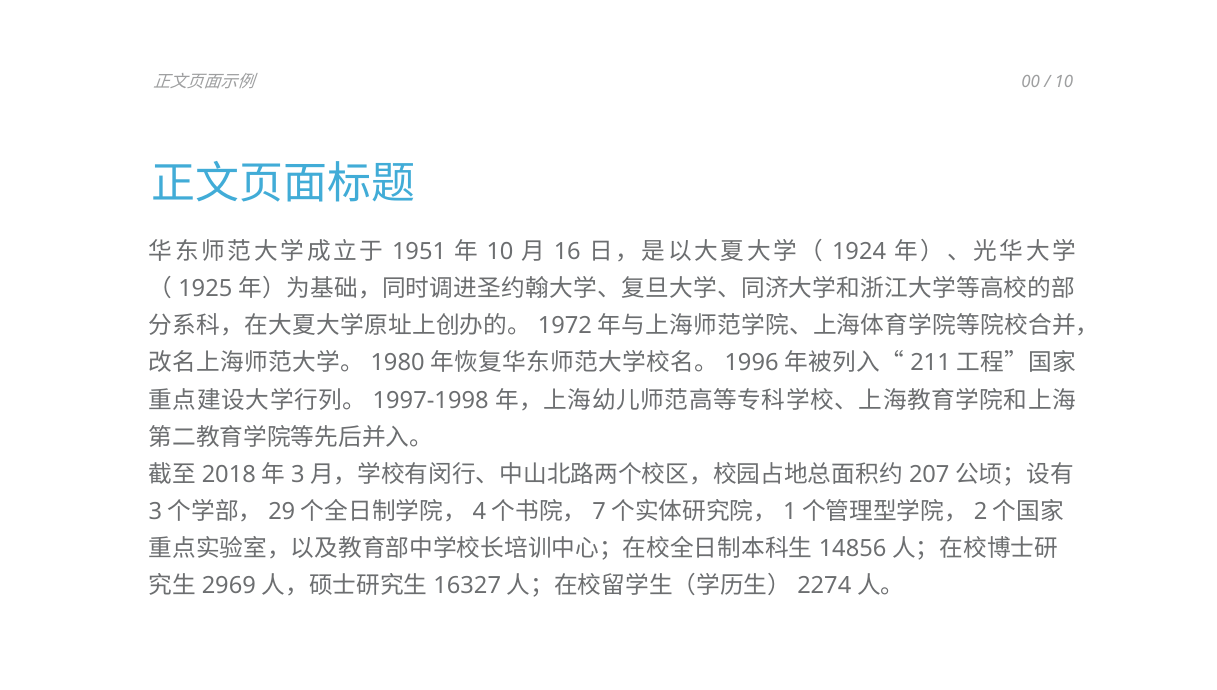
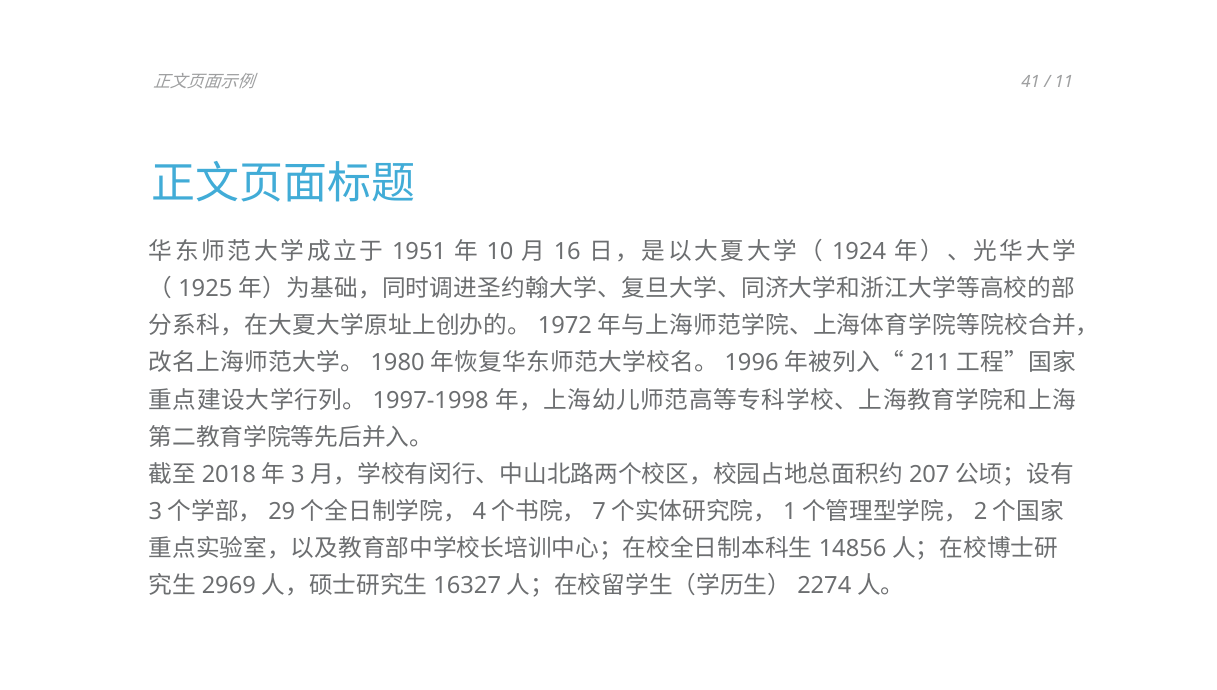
00: 00 -> 41
10 at (1064, 82): 10 -> 11
